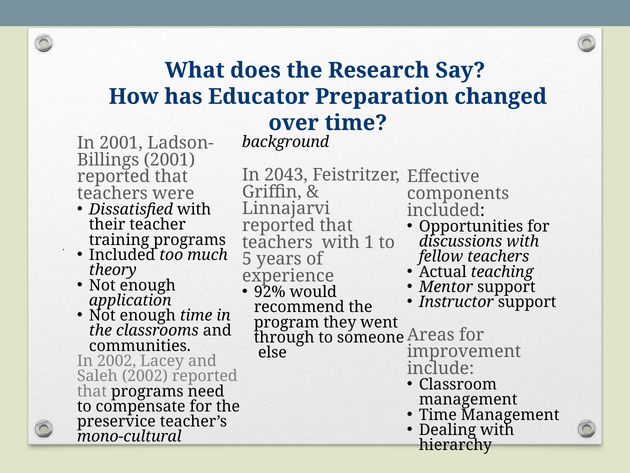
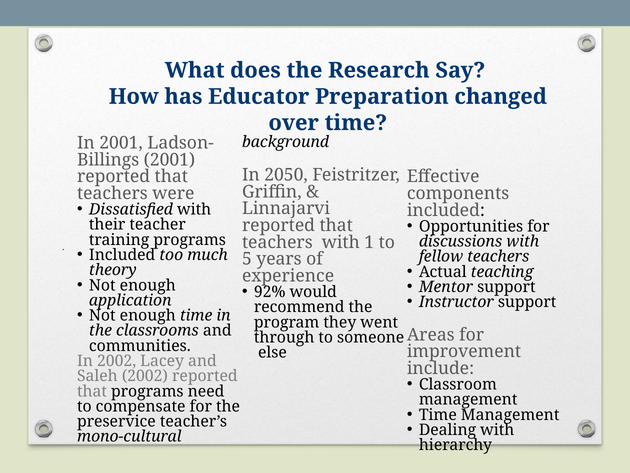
2043: 2043 -> 2050
